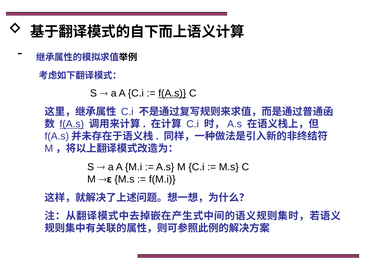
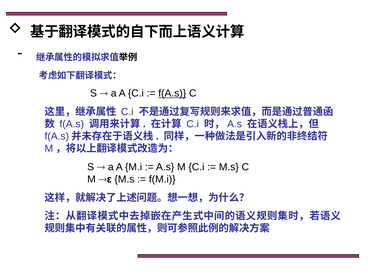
f(A.s at (72, 124) underline: present -> none
